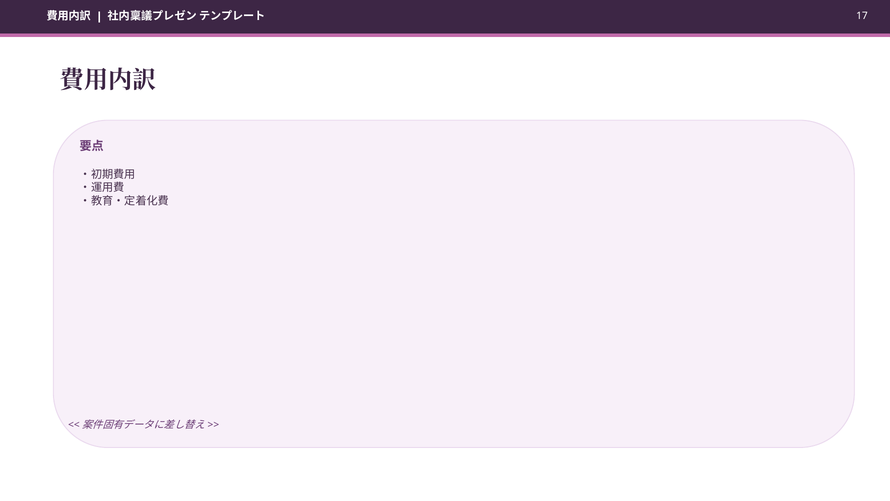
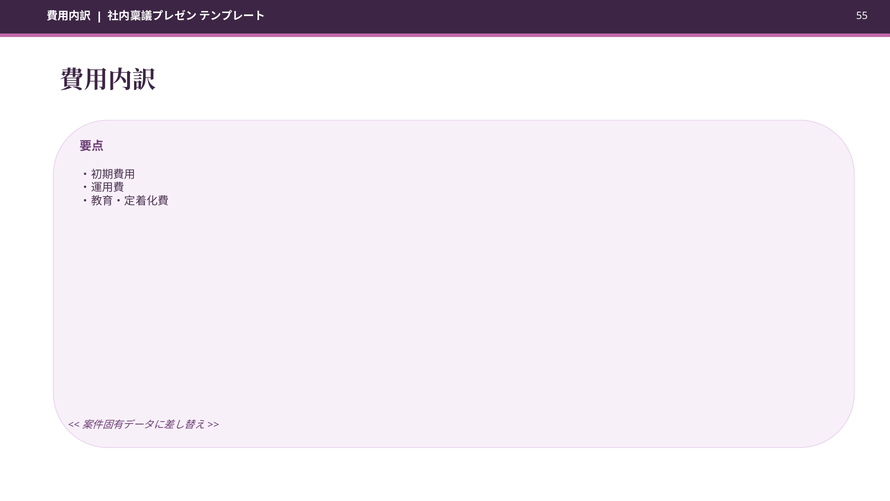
17: 17 -> 55
